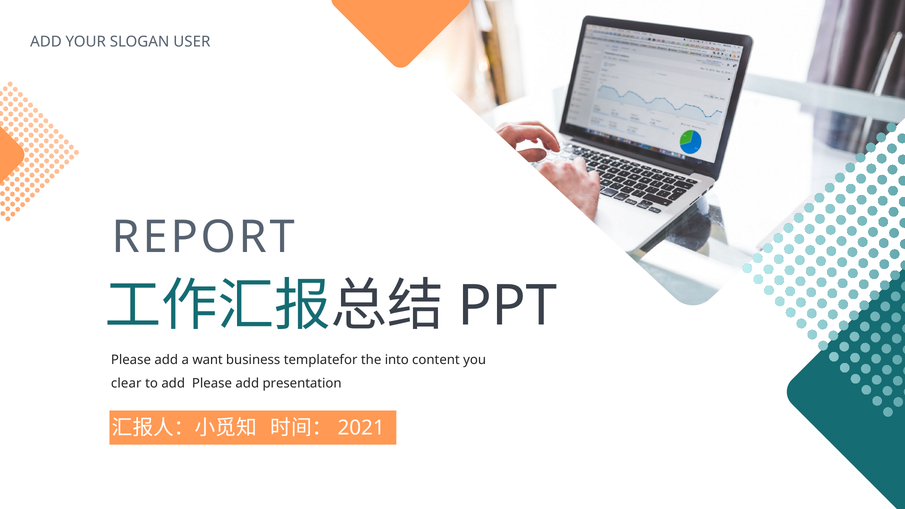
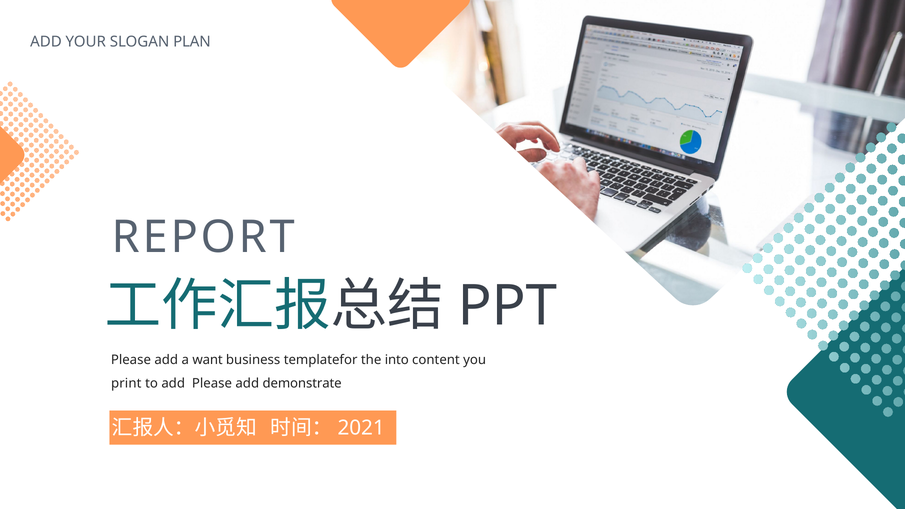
USER: USER -> PLAN
clear: clear -> print
presentation: presentation -> demonstrate
